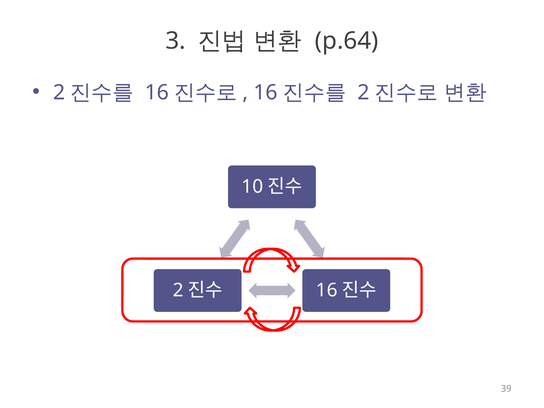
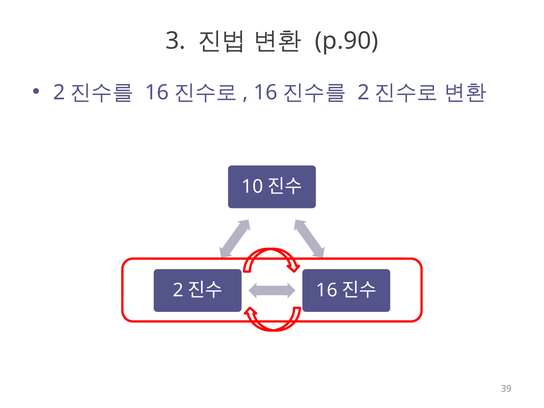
p.64: p.64 -> p.90
